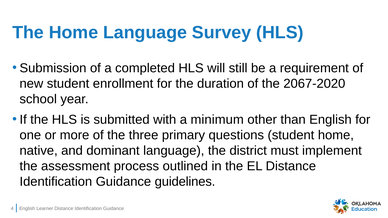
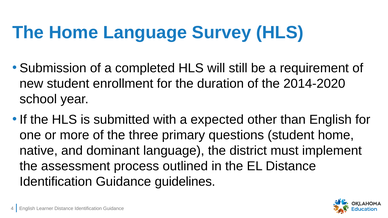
2067-2020: 2067-2020 -> 2014-2020
minimum: minimum -> expected
